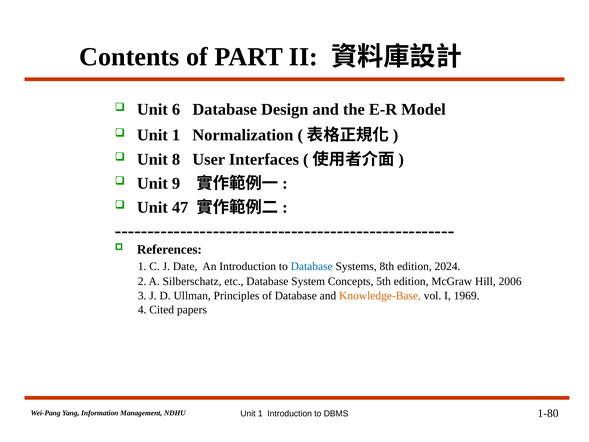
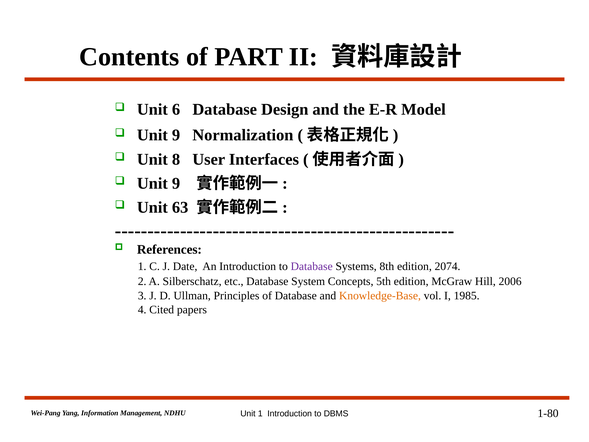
1 at (176, 135): 1 -> 9
47: 47 -> 63
Database at (312, 266) colour: blue -> purple
2024: 2024 -> 2074
1969: 1969 -> 1985
